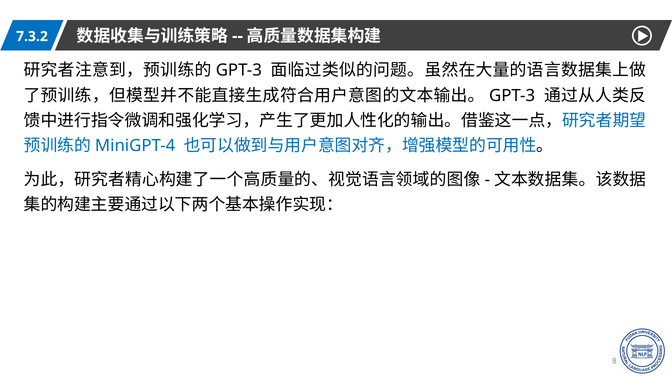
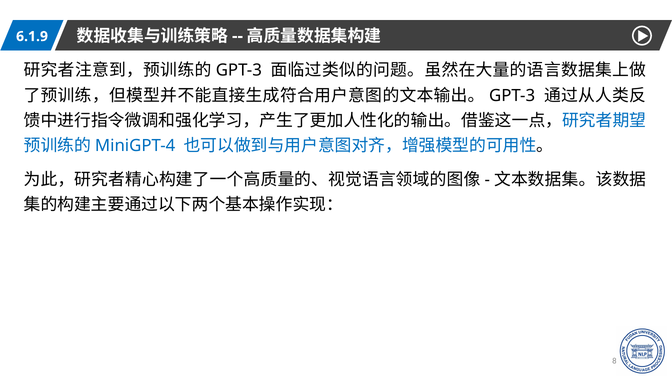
7.3.2: 7.3.2 -> 6.1.9
